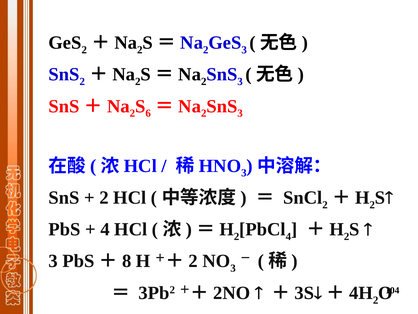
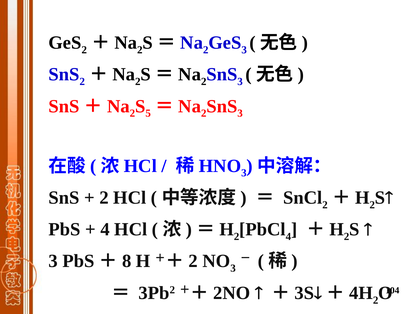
6: 6 -> 5
